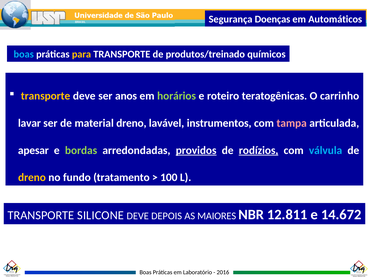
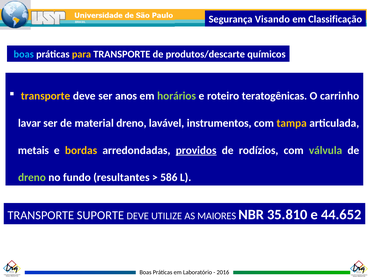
Doenças: Doenças -> Visando
Automáticos: Automáticos -> Classificação
produtos/treinado: produtos/treinado -> produtos/descarte
tampa colour: pink -> yellow
apesar: apesar -> metais
bordas colour: light green -> yellow
rodízios underline: present -> none
válvula colour: light blue -> light green
dreno at (32, 177) colour: yellow -> light green
tratamento: tratamento -> resultantes
100: 100 -> 586
SILICONE: SILICONE -> SUPORTE
DEPOIS: DEPOIS -> UTILIZE
12.811: 12.811 -> 35.810
14.672: 14.672 -> 44.652
